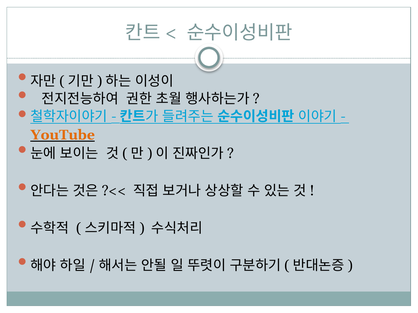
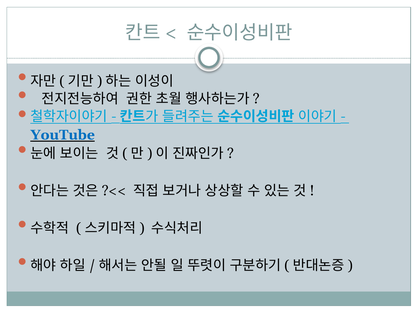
YouTube colour: orange -> blue
